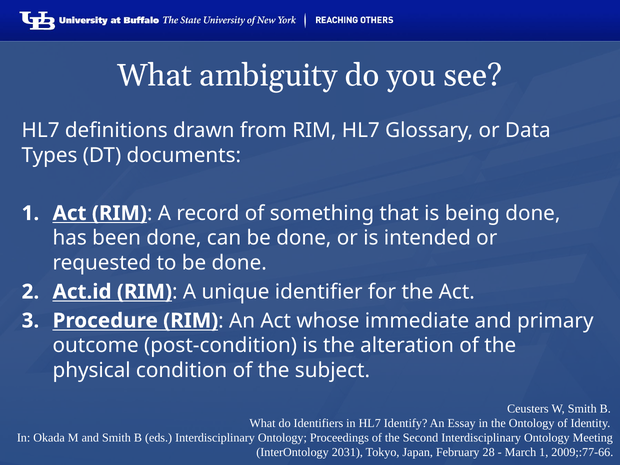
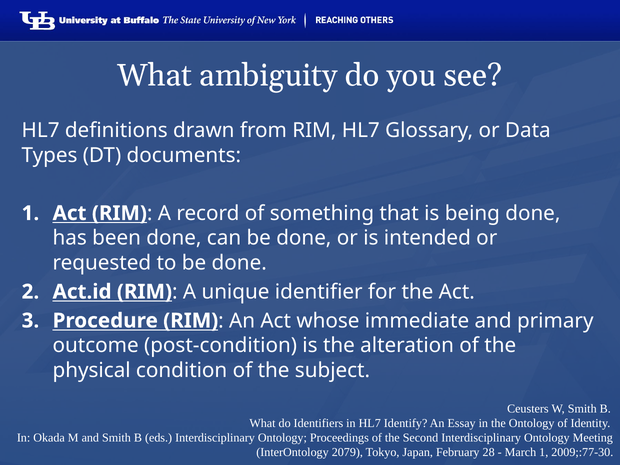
2031: 2031 -> 2079
2009;:77-66: 2009;:77-66 -> 2009;:77-30
